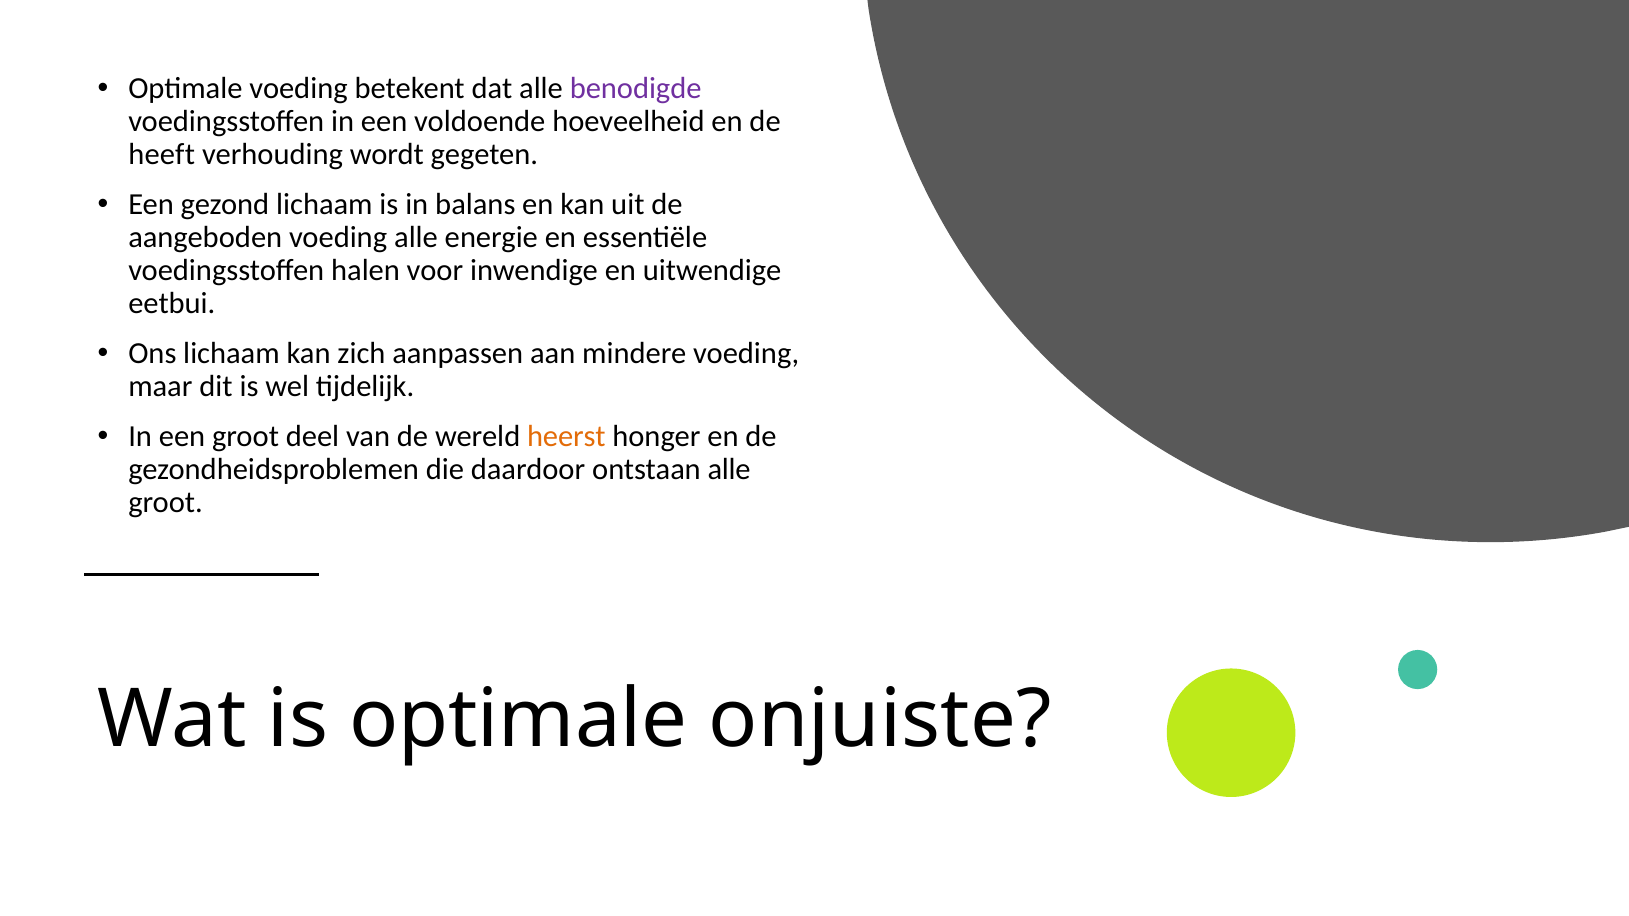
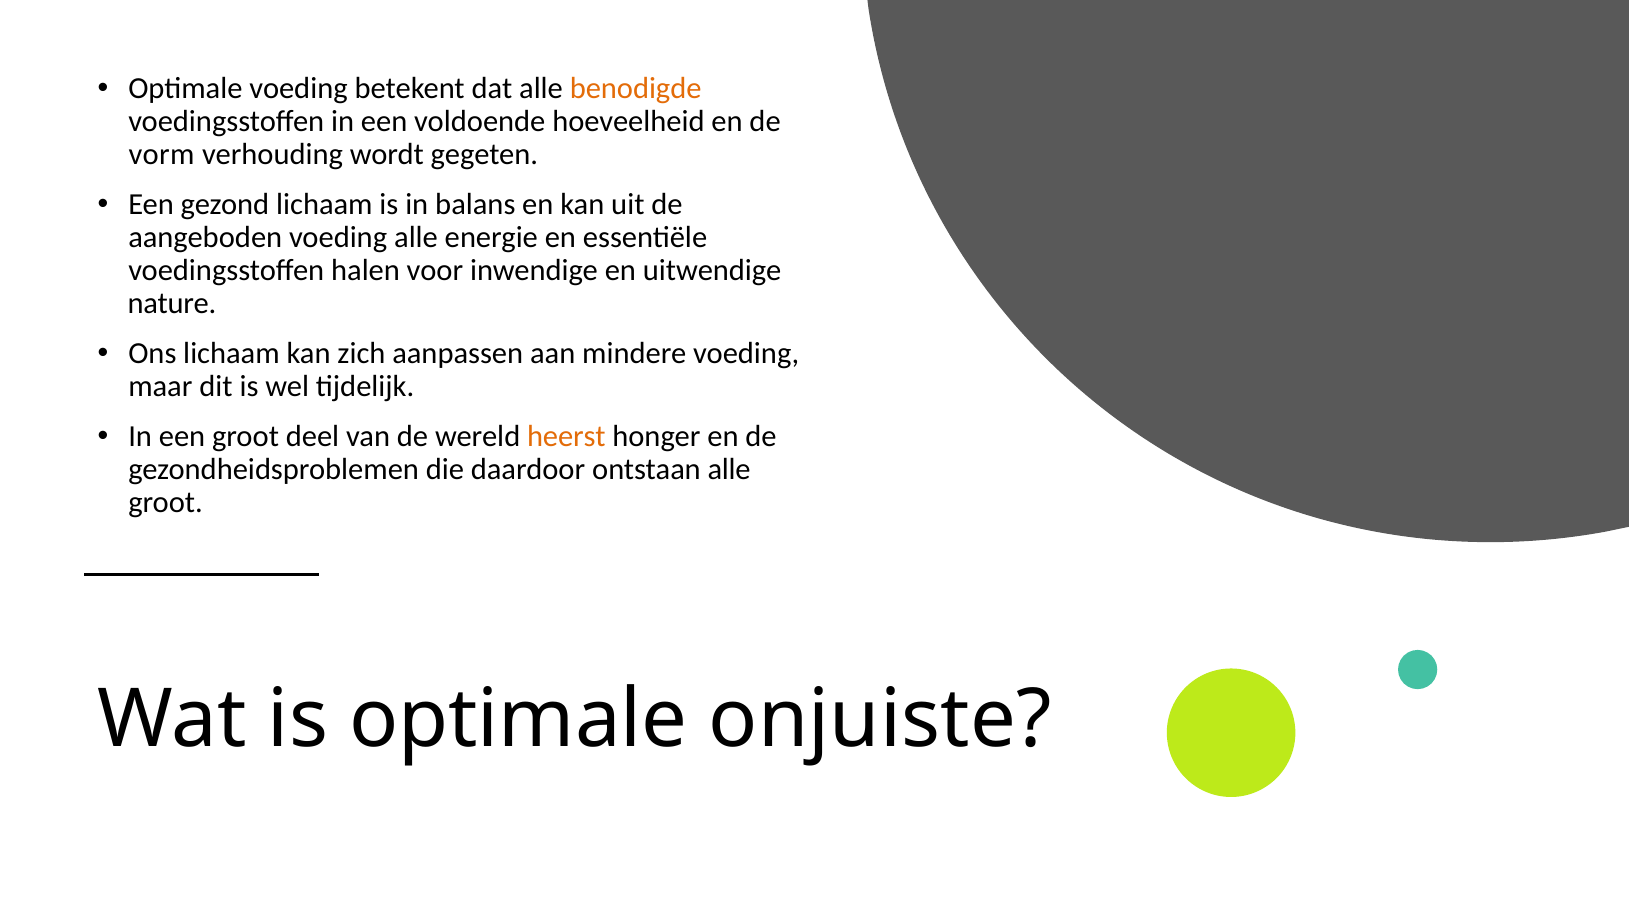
benodigde colour: purple -> orange
heeft: heeft -> vorm
eetbui: eetbui -> nature
